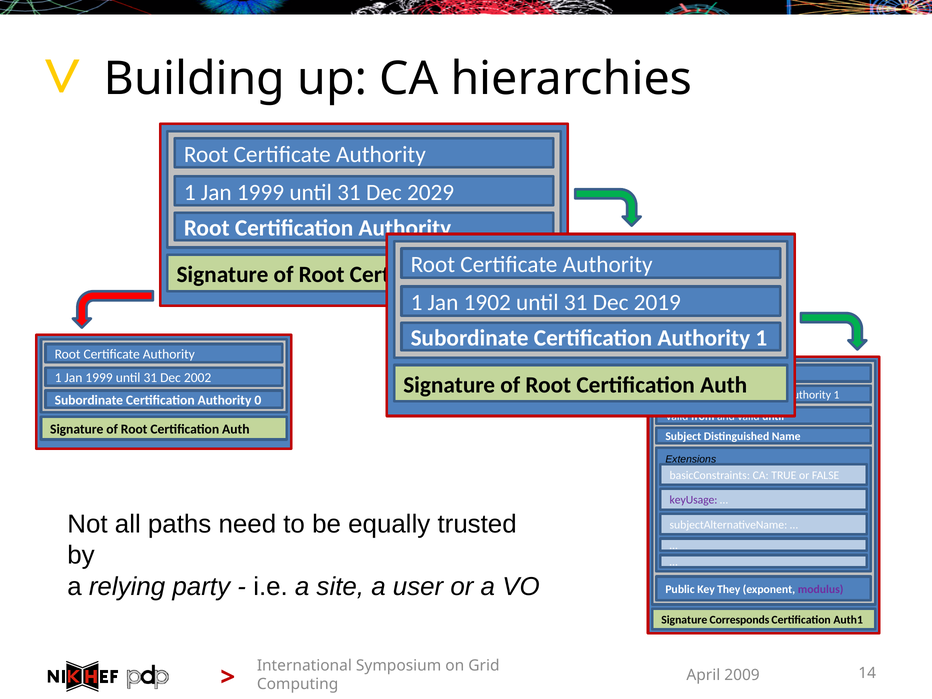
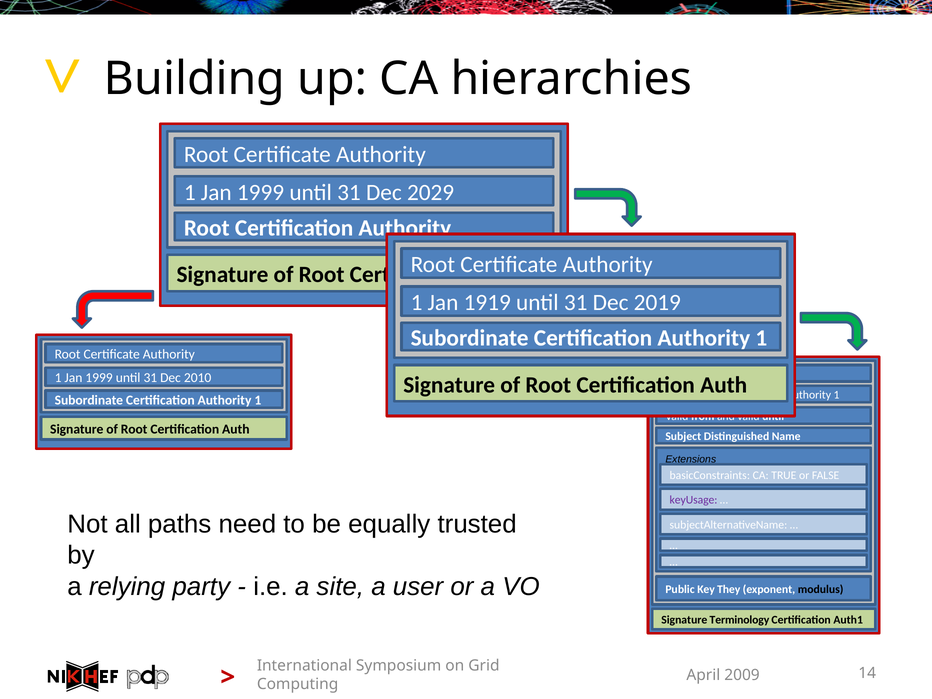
1902: 1902 -> 1919
2002: 2002 -> 2010
0 at (258, 400): 0 -> 1
modulus colour: purple -> black
Corresponds: Corresponds -> Terminology
